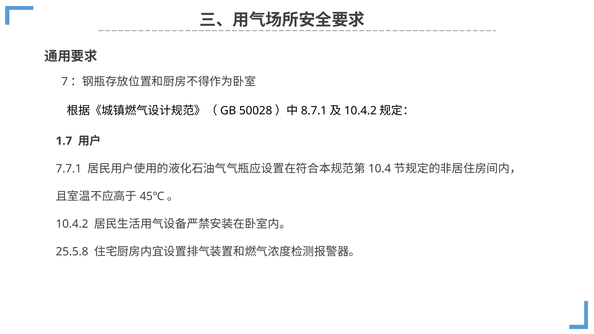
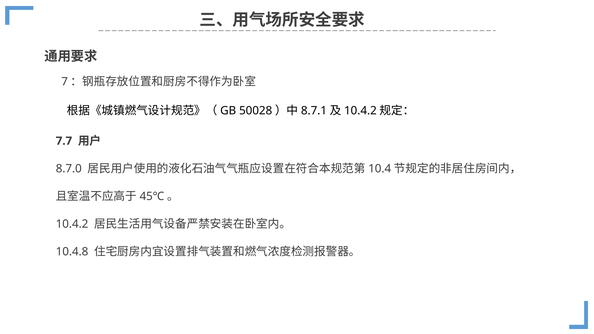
1.7: 1.7 -> 7.7
7.7.1: 7.7.1 -> 8.7.0
25.5.8: 25.5.8 -> 10.4.8
